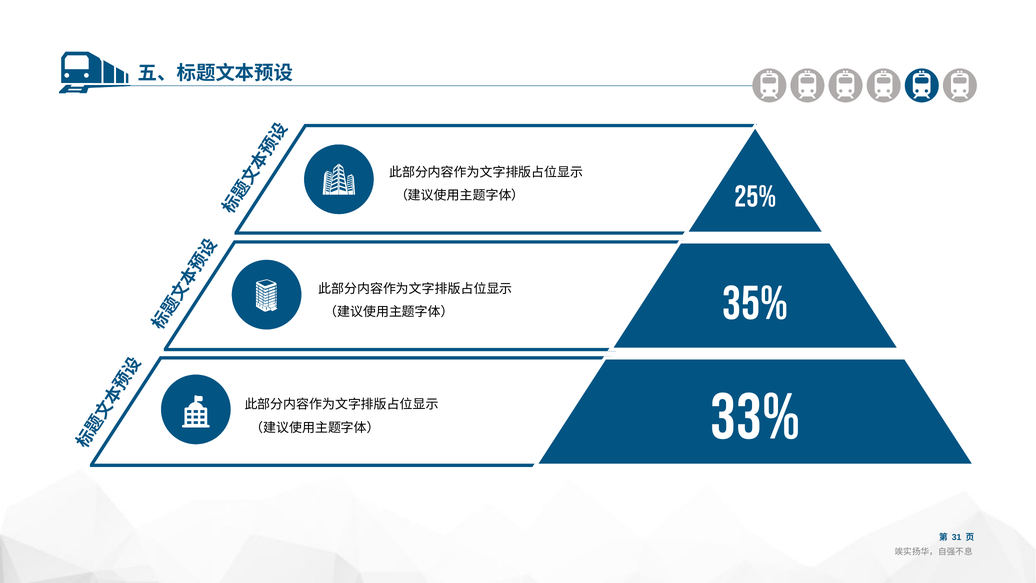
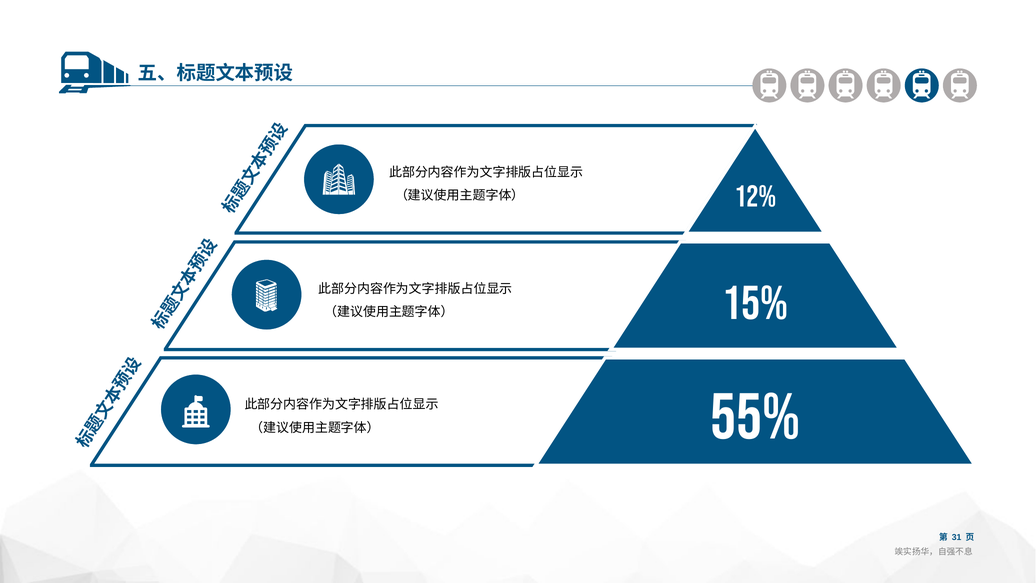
25%: 25% -> 12%
35%: 35% -> 15%
33%: 33% -> 55%
